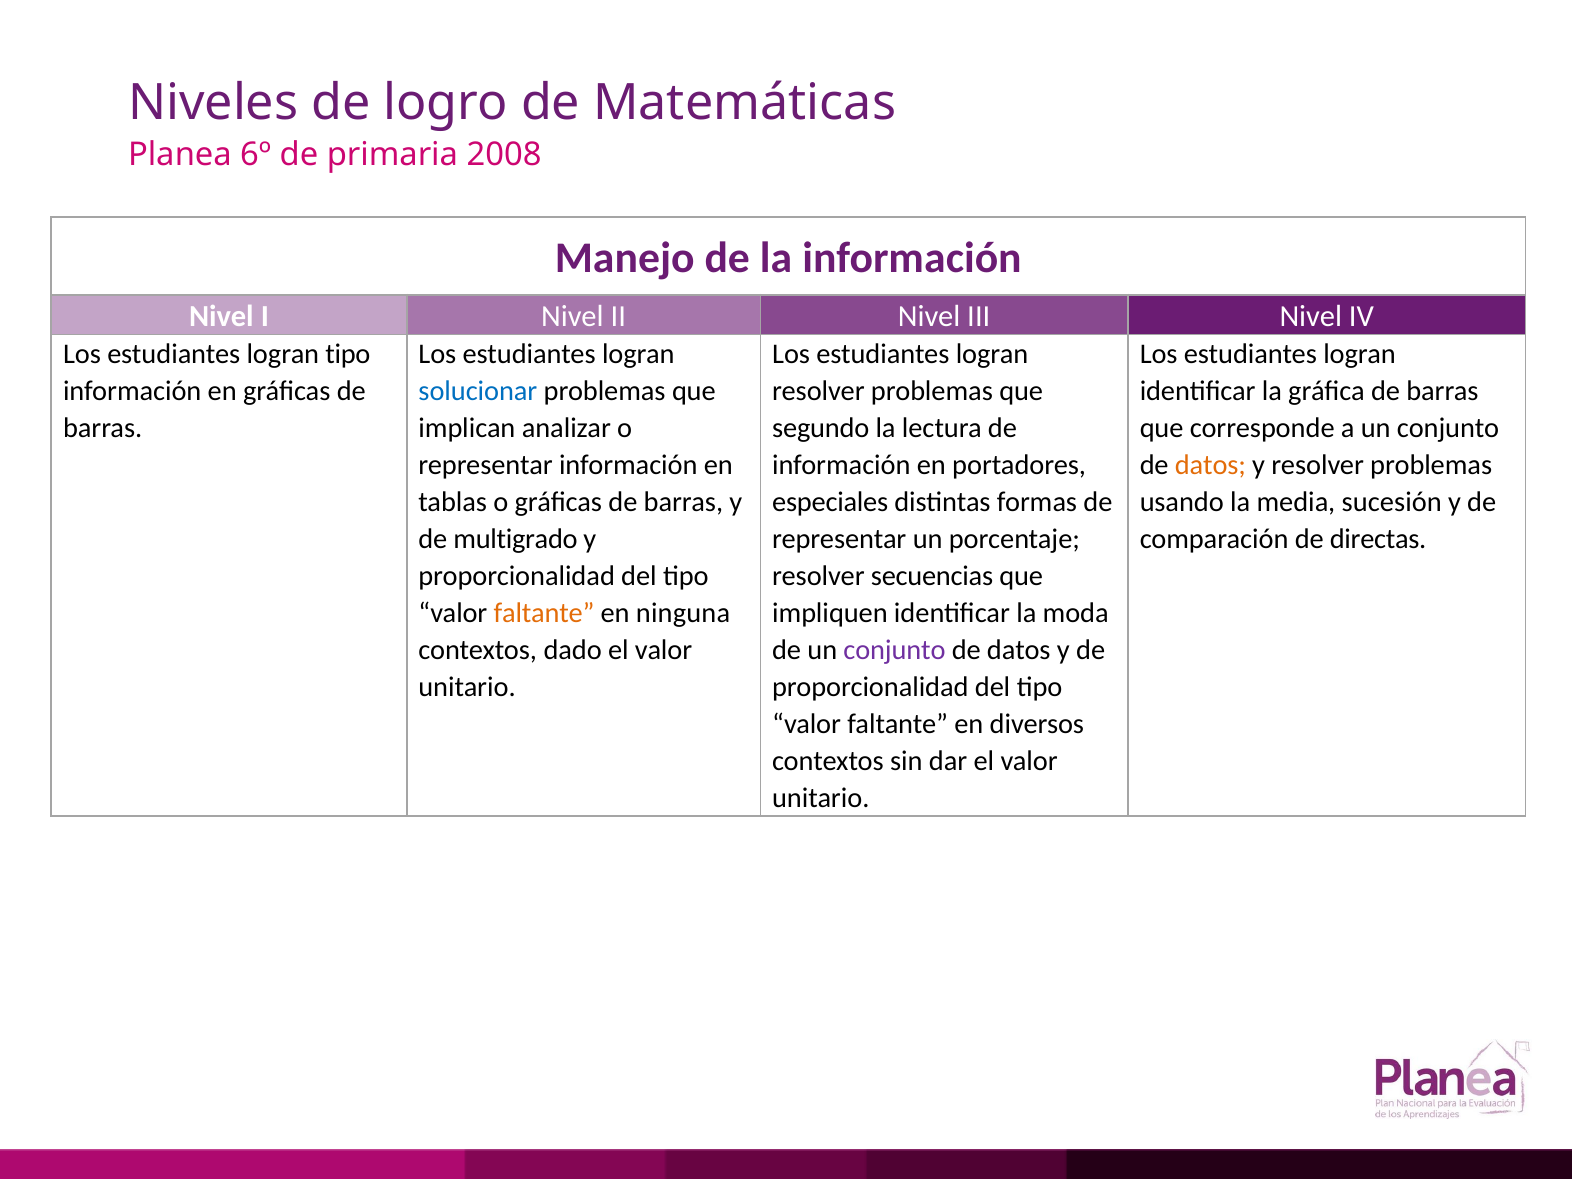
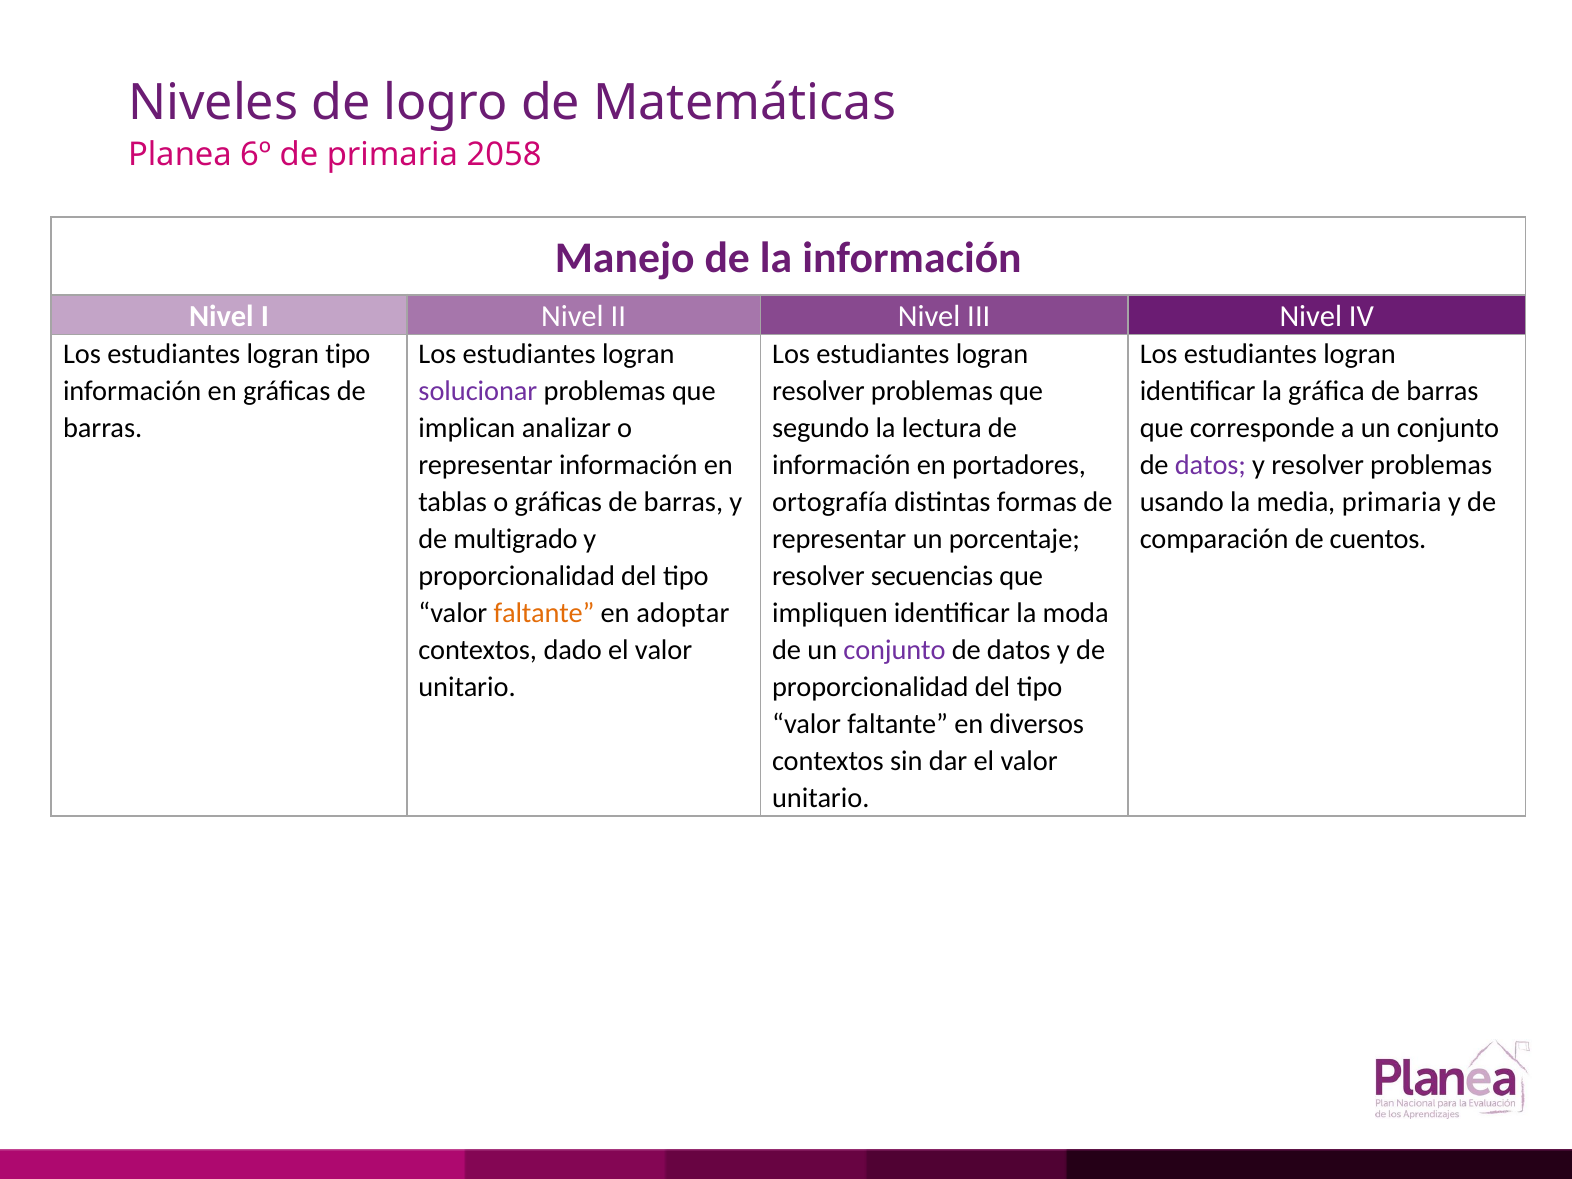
2008: 2008 -> 2058
solucionar colour: blue -> purple
datos at (1210, 466) colour: orange -> purple
especiales: especiales -> ortografía
media sucesión: sucesión -> primaria
directas: directas -> cuentos
ninguna: ninguna -> adoptar
